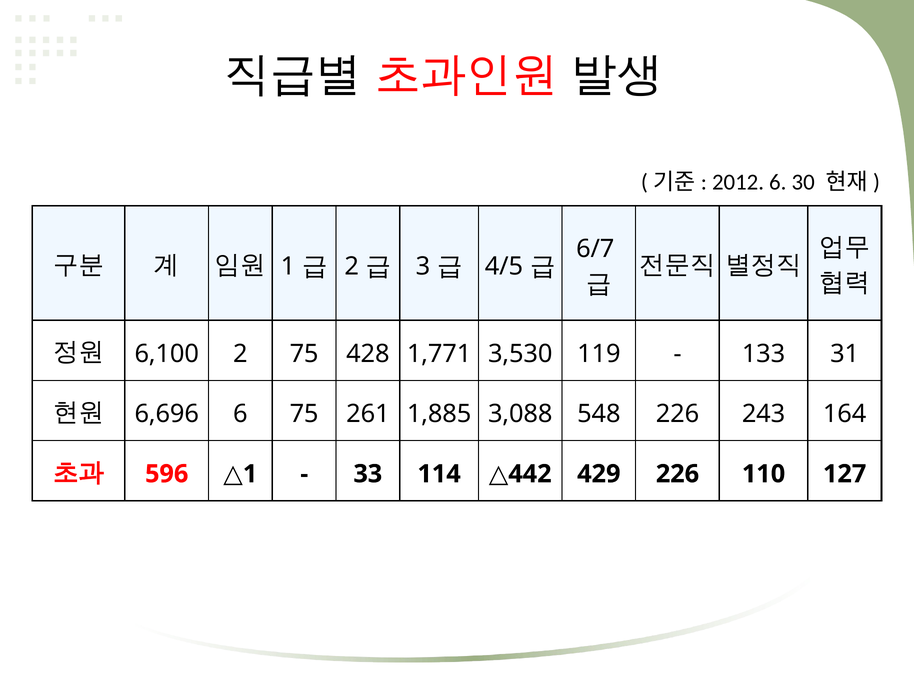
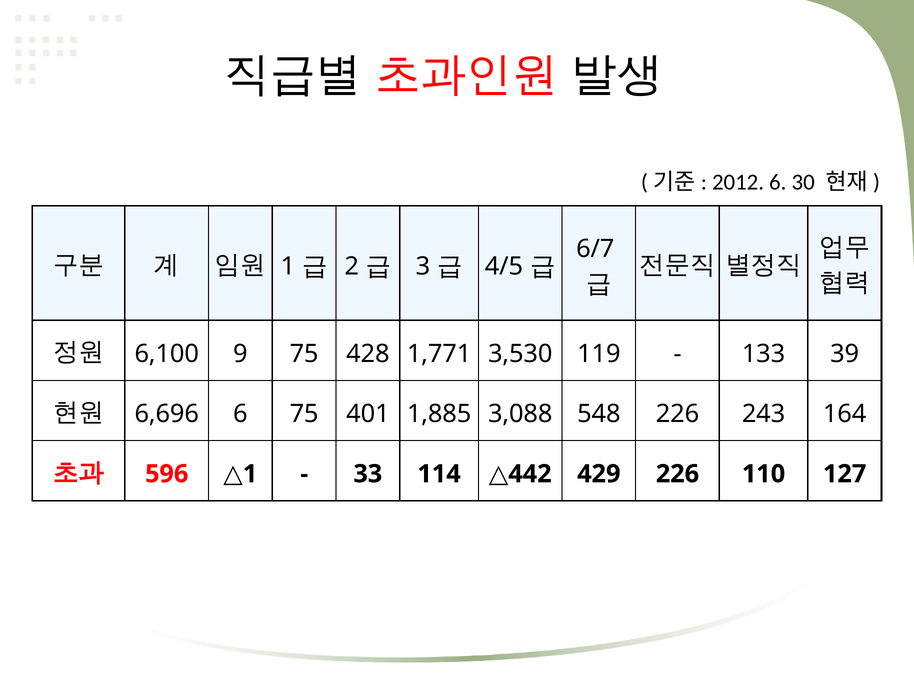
6,100 2: 2 -> 9
31: 31 -> 39
261: 261 -> 401
